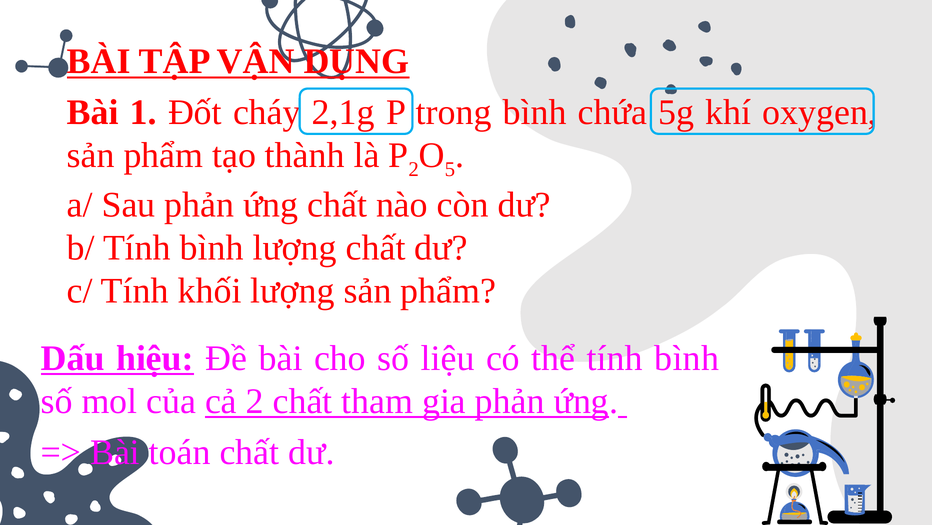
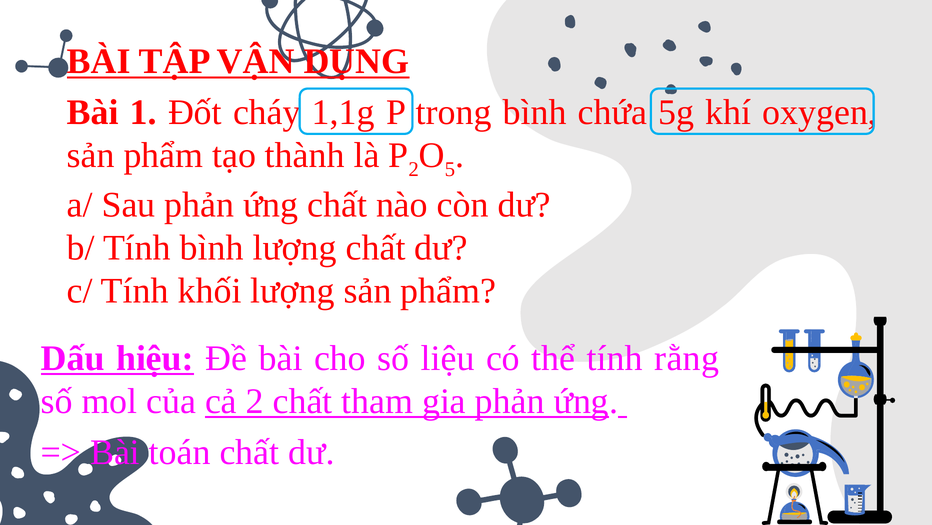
2,1g: 2,1g -> 1,1g
thể tính bình: bình -> rằng
